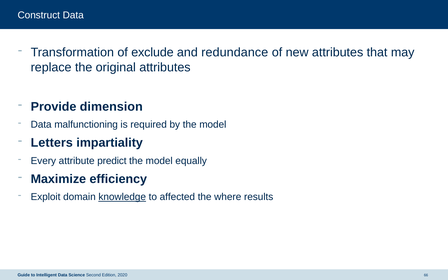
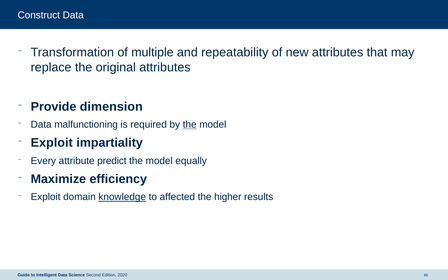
exclude: exclude -> multiple
redundance: redundance -> repeatability
the at (190, 125) underline: none -> present
Letters at (52, 143): Letters -> Exploit
where: where -> higher
